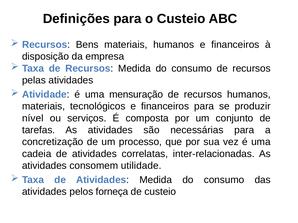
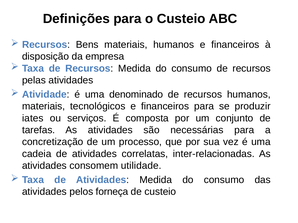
mensuração: mensuração -> denominado
nível: nível -> iates
